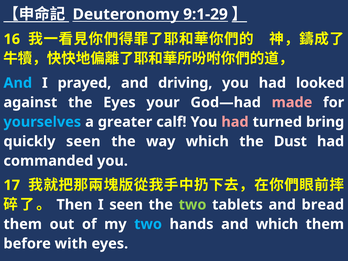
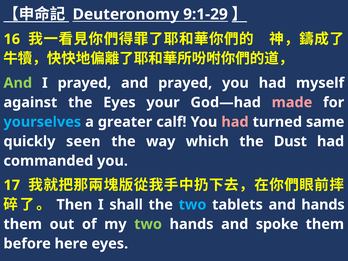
And at (18, 83) colour: light blue -> light green
and driving: driving -> prayed
looked: looked -> myself
bring: bring -> same
I seen: seen -> shall
two at (193, 205) colour: light green -> light blue
and bread: bread -> hands
two at (148, 224) colour: light blue -> light green
and which: which -> spoke
with: with -> here
